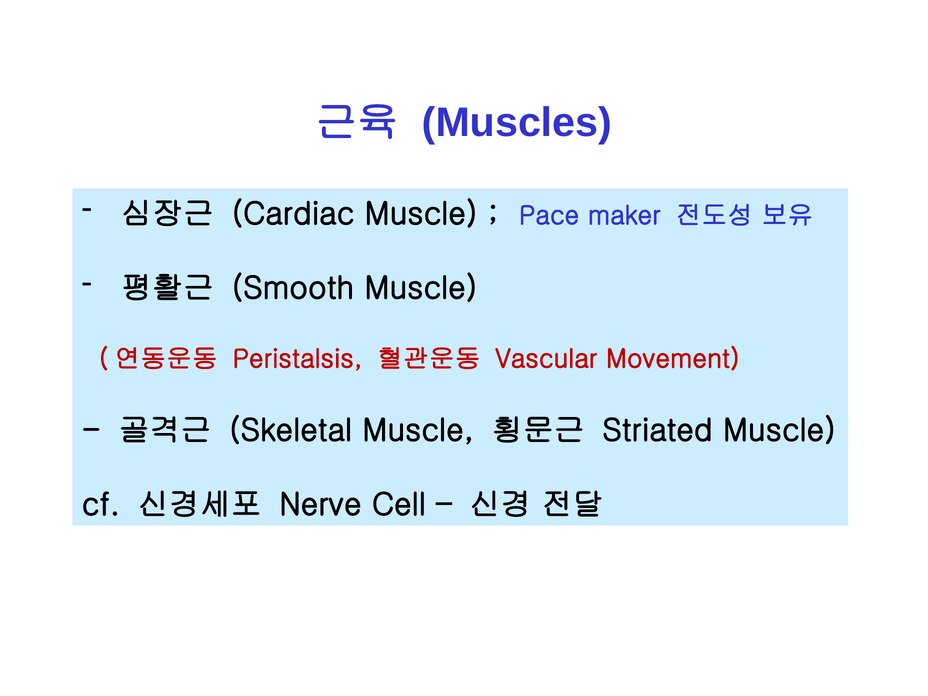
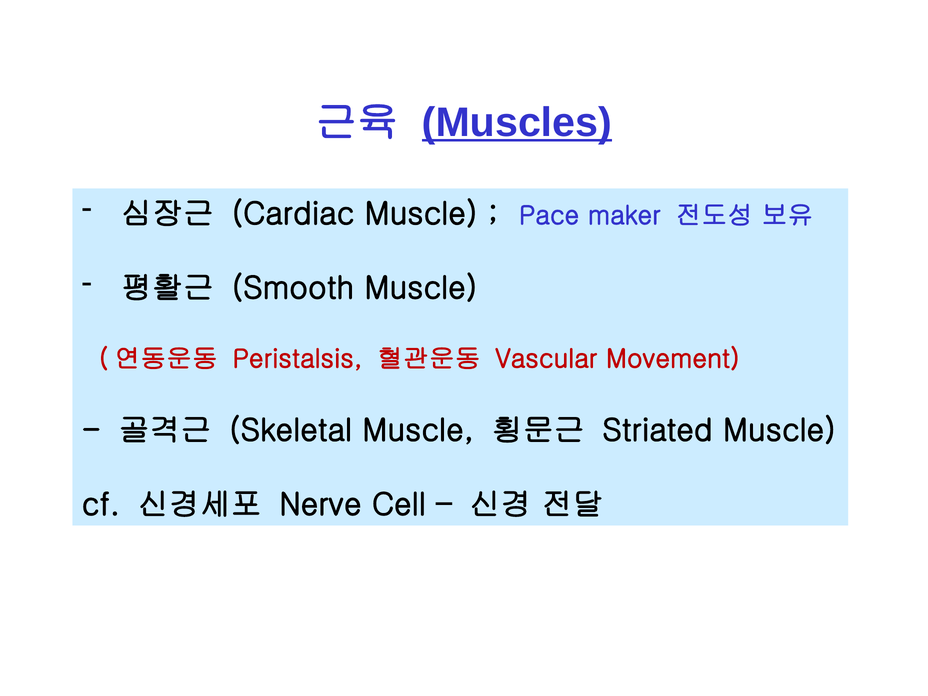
Muscles underline: none -> present
